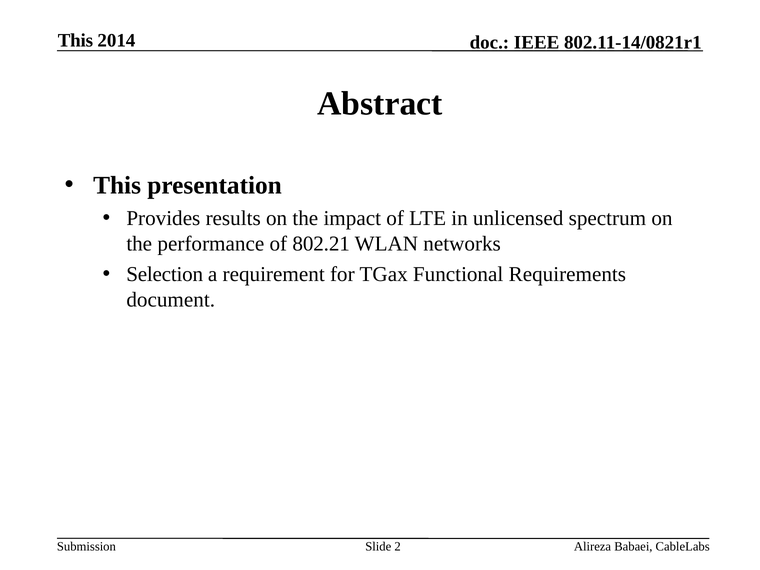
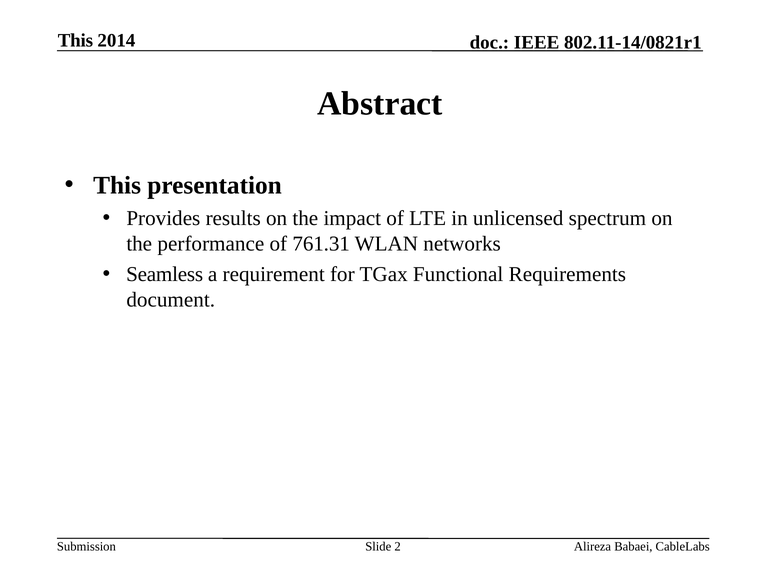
802.21: 802.21 -> 761.31
Selection: Selection -> Seamless
